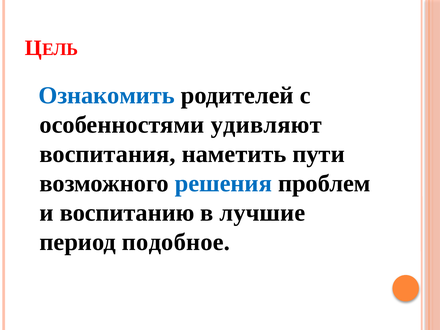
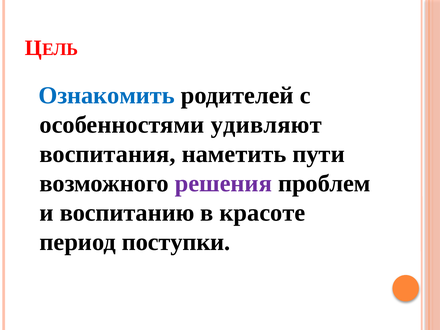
решения colour: blue -> purple
лучшие: лучшие -> красоте
подобное: подобное -> поступки
